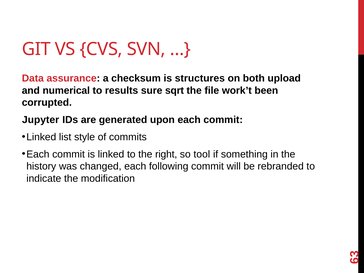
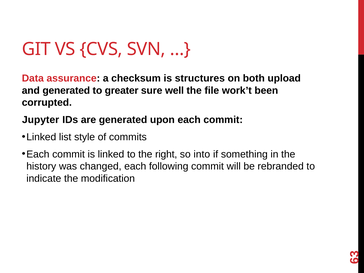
and numerical: numerical -> generated
results: results -> greater
sqrt: sqrt -> well
tool: tool -> into
